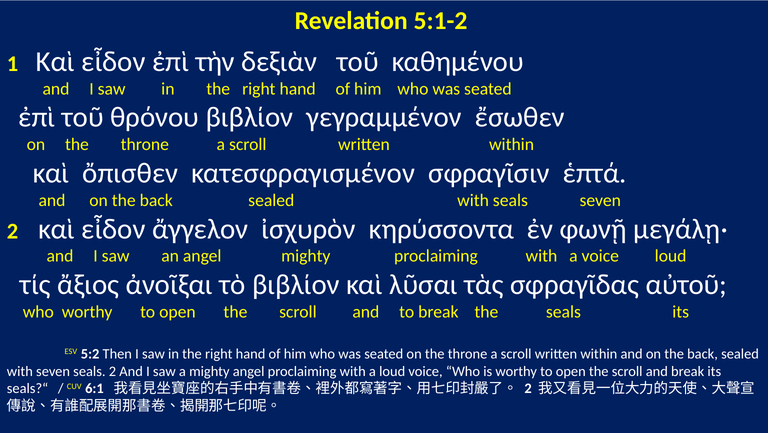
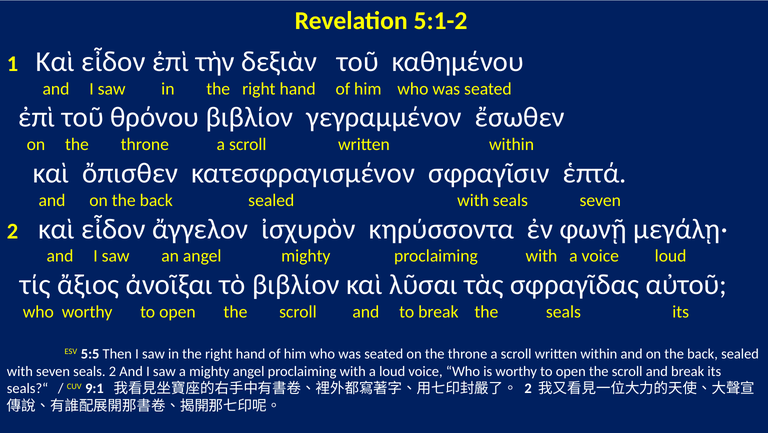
5:2: 5:2 -> 5:5
6:1: 6:1 -> 9:1
